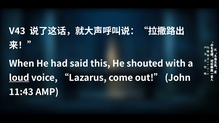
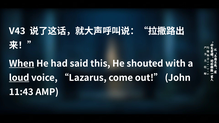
When underline: none -> present
